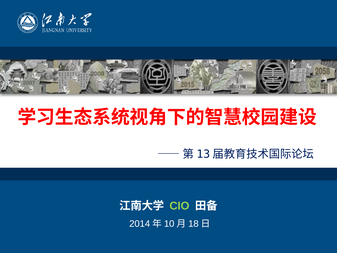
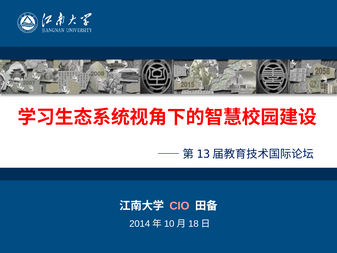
CIO colour: light green -> pink
